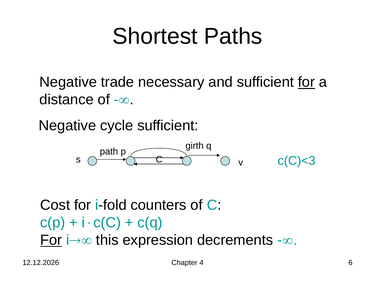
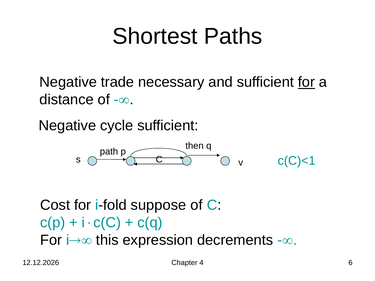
girth: girth -> then
c(C)<3: c(C)<3 -> c(C)<1
counters: counters -> suppose
For at (51, 240) underline: present -> none
